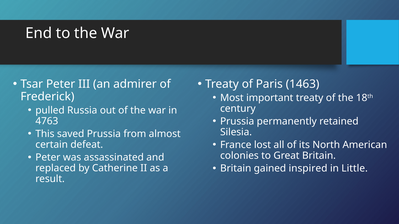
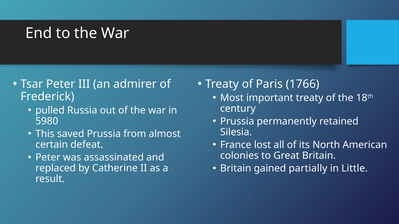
1463: 1463 -> 1766
4763: 4763 -> 5980
inspired: inspired -> partially
